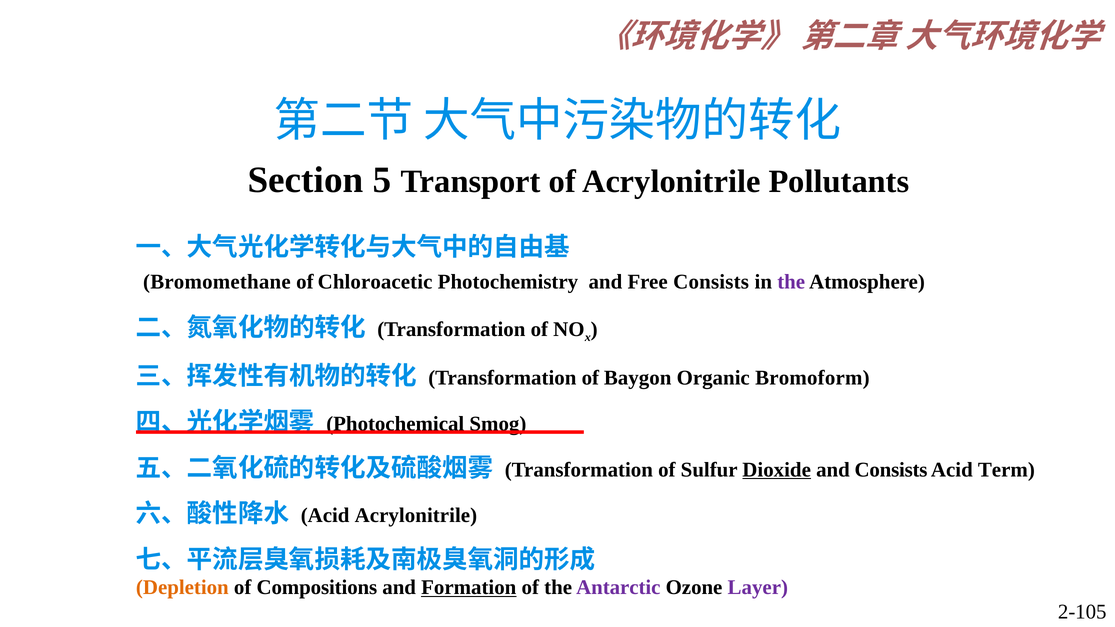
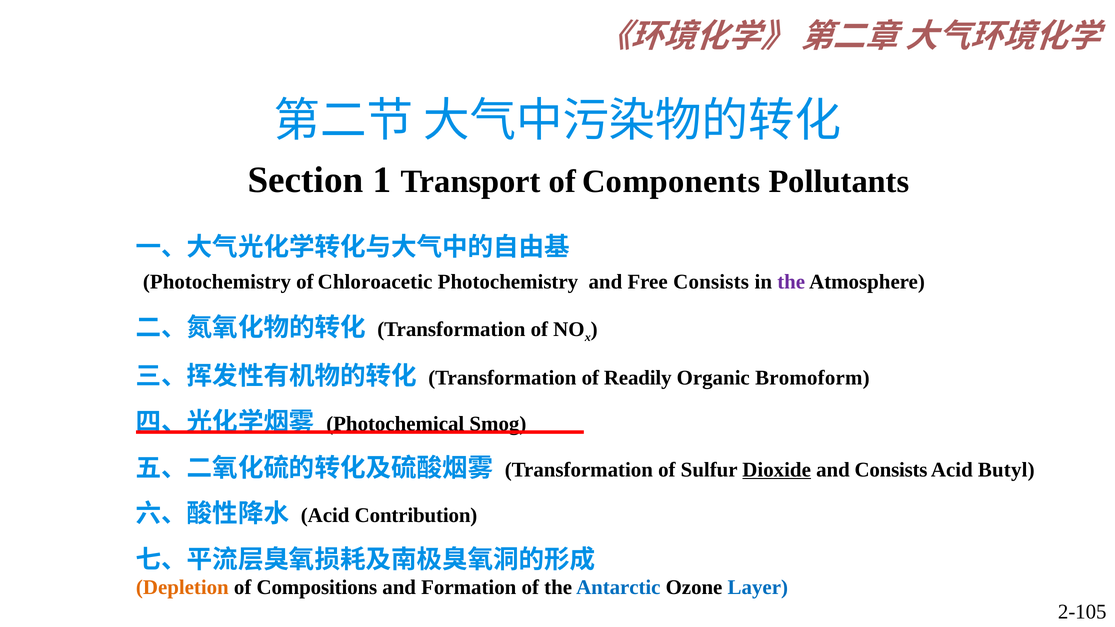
5: 5 -> 1
of Acrylonitrile: Acrylonitrile -> Components
Bromomethane at (217, 282): Bromomethane -> Photochemistry
Baygon: Baygon -> Readily
Term: Term -> Butyl
Acid Acrylonitrile: Acrylonitrile -> Contribution
Formation underline: present -> none
Antarctic colour: purple -> blue
Layer colour: purple -> blue
